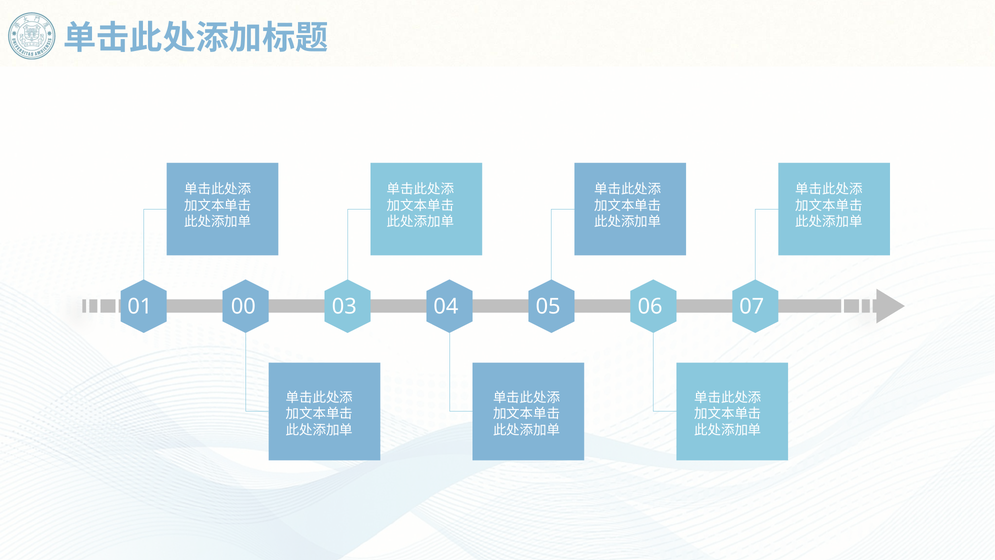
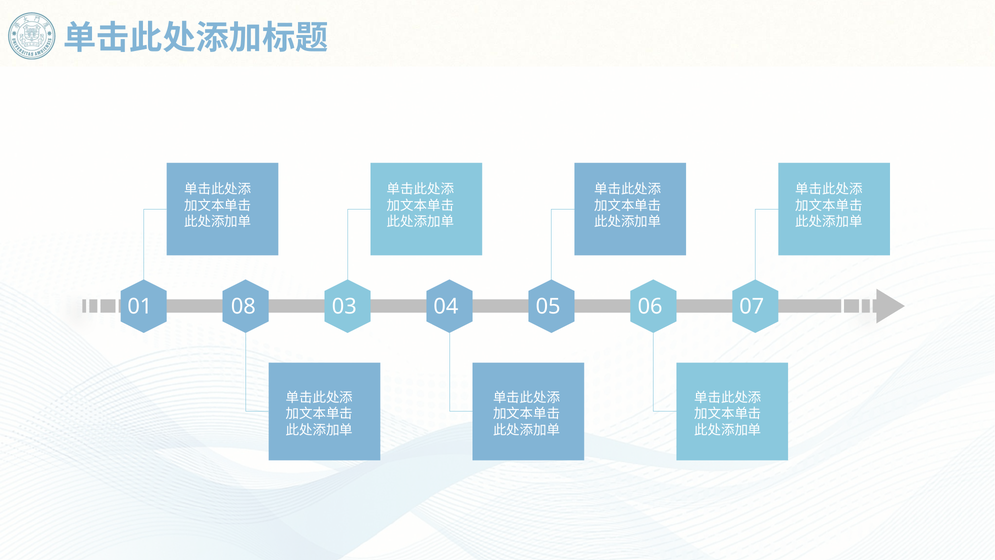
00: 00 -> 08
